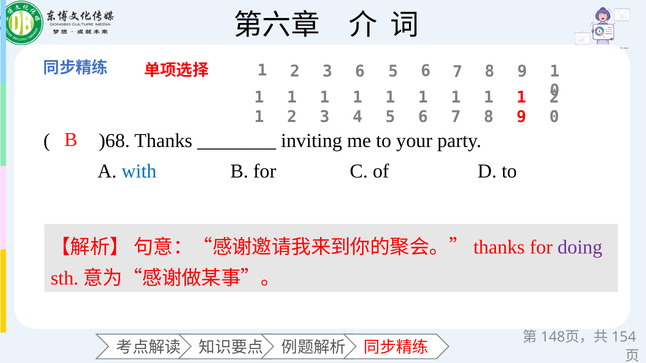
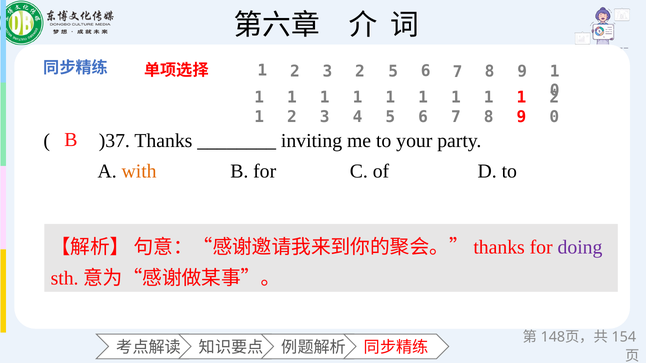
3 6: 6 -> 2
)68: )68 -> )37
with colour: blue -> orange
